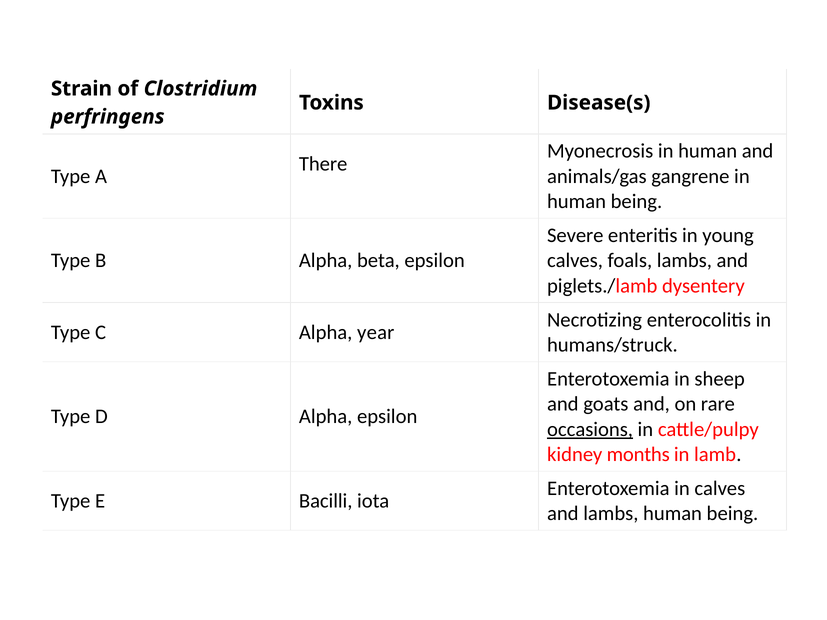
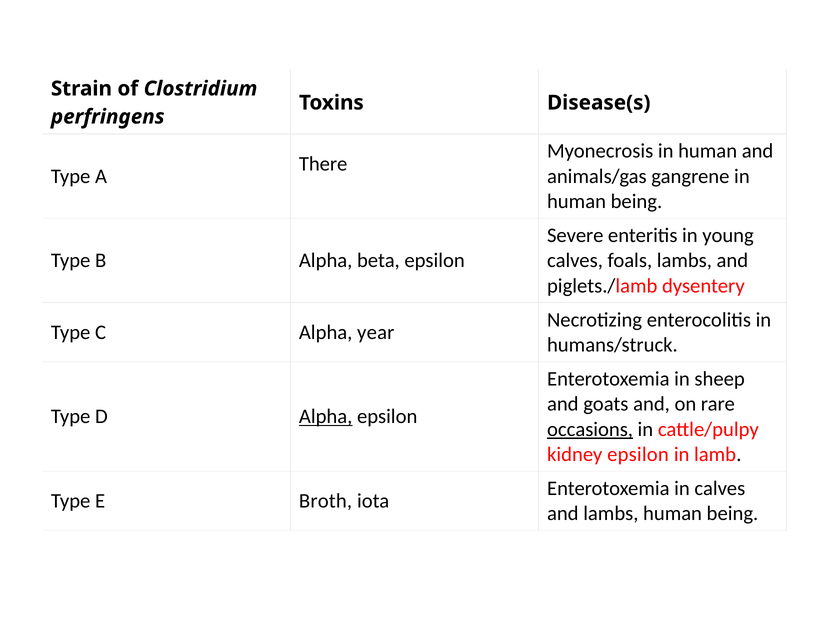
Alpha at (326, 417) underline: none -> present
kidney months: months -> epsilon
Bacilli: Bacilli -> Broth
